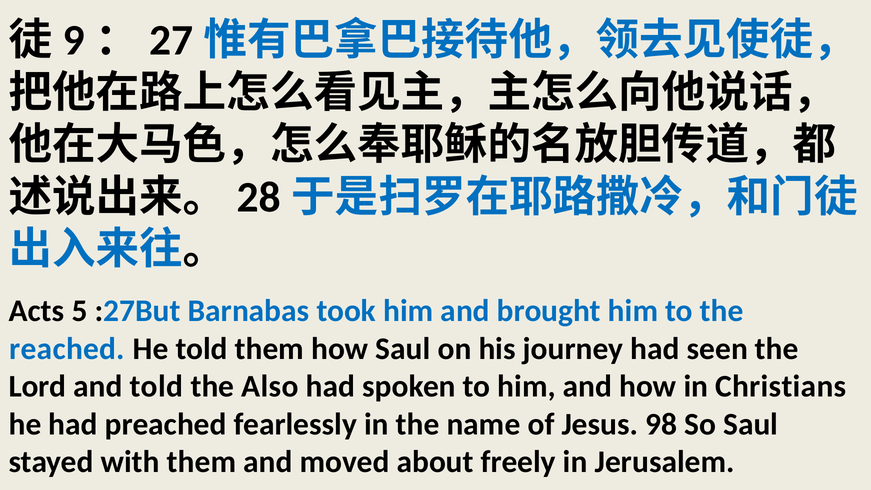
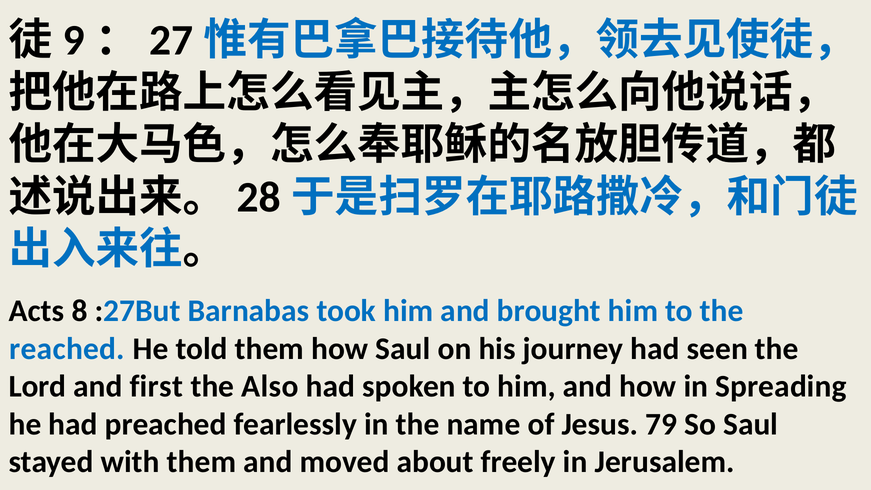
5: 5 -> 8
and told: told -> first
Christians: Christians -> Spreading
98: 98 -> 79
